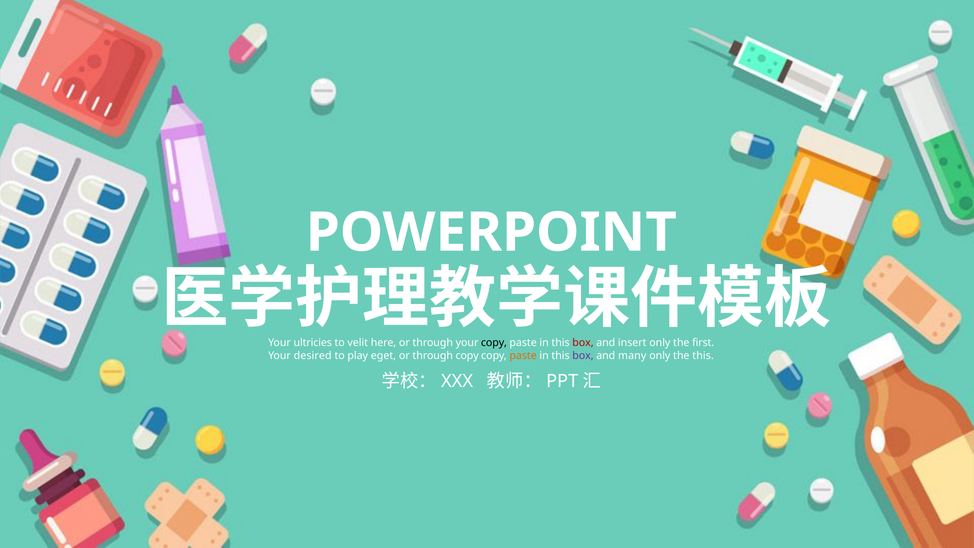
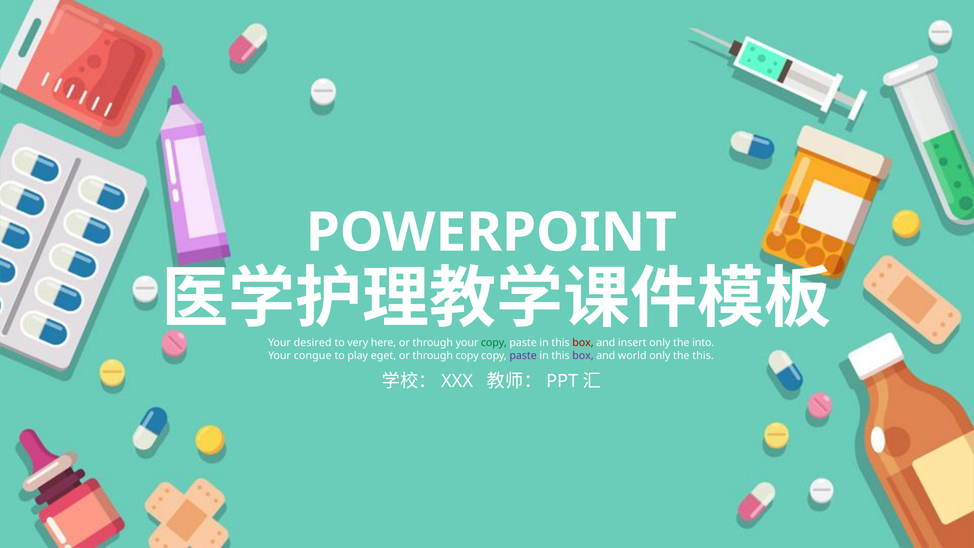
ultricies: ultricies -> desired
velit: velit -> very
copy at (494, 343) colour: black -> green
first: first -> into
desired: desired -> congue
paste at (523, 355) colour: orange -> purple
many: many -> world
